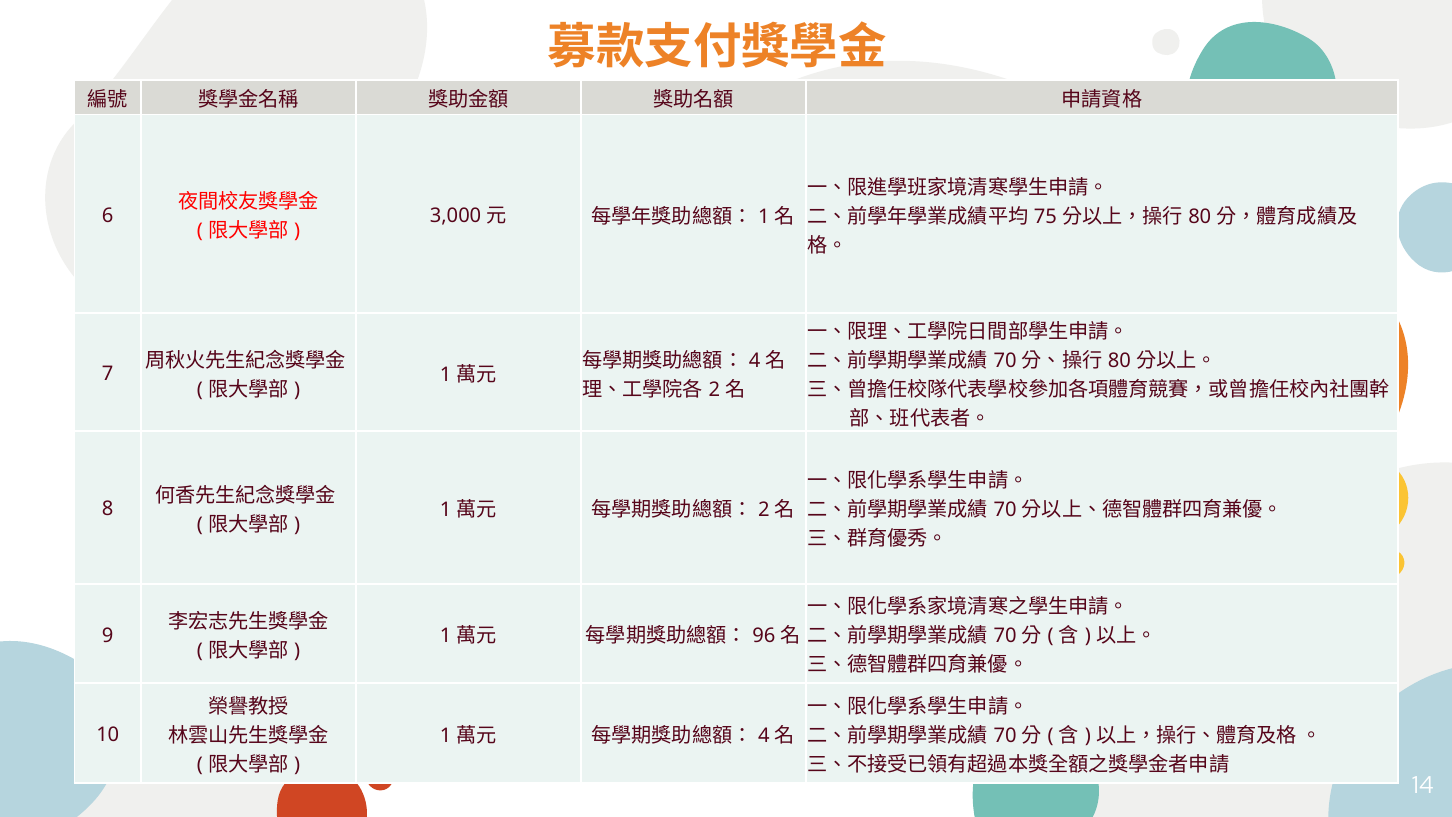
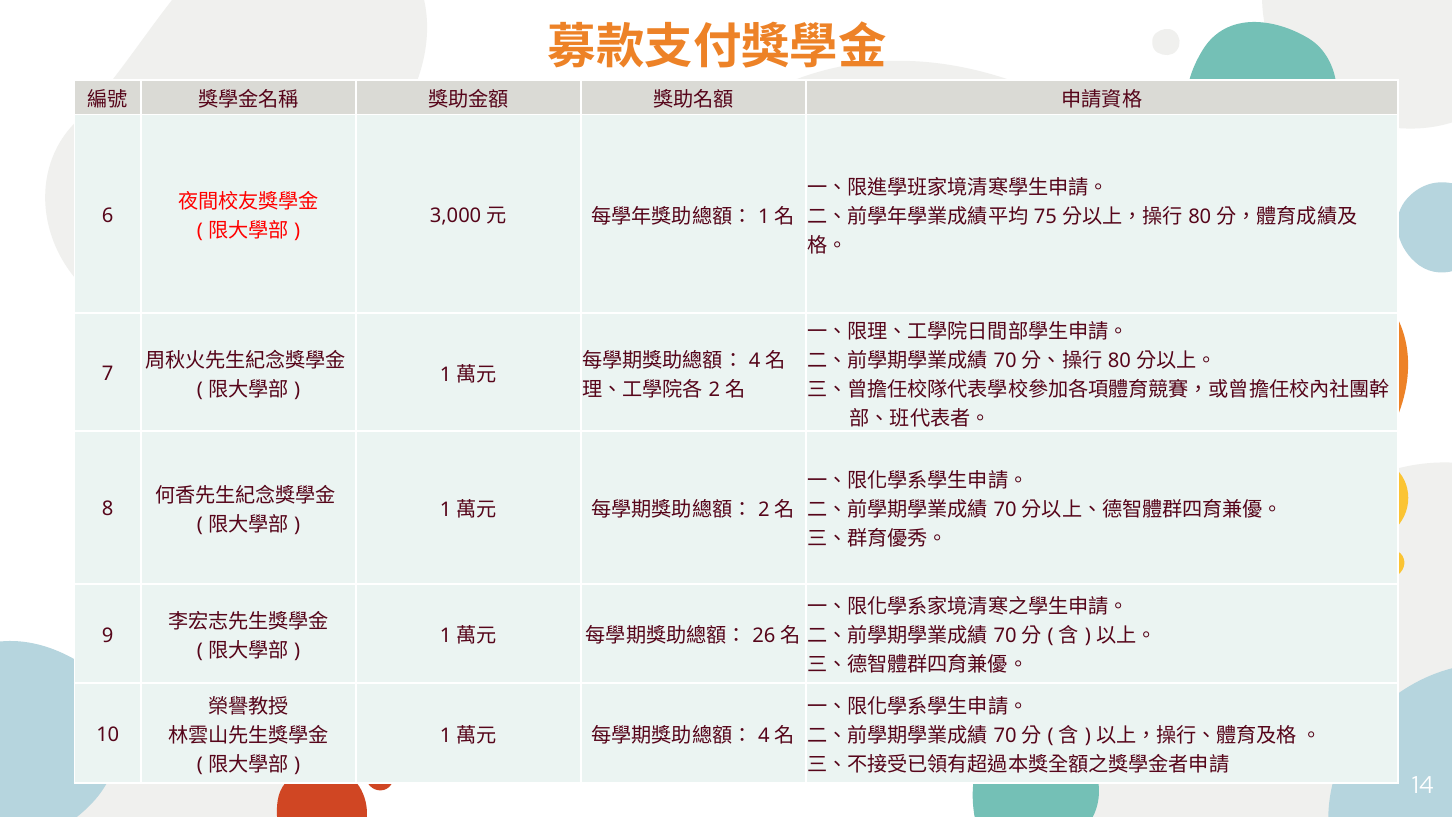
96: 96 -> 26
